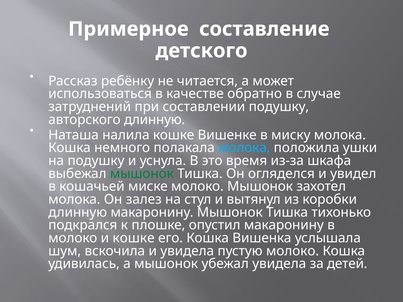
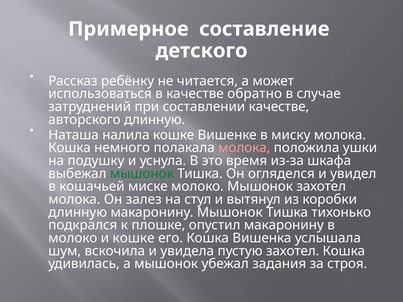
составлении подушку: подушку -> качестве
молока at (244, 148) colour: light blue -> pink
пустую молоко: молоко -> захотел
убежал увидела: увидела -> задания
детей: детей -> строя
